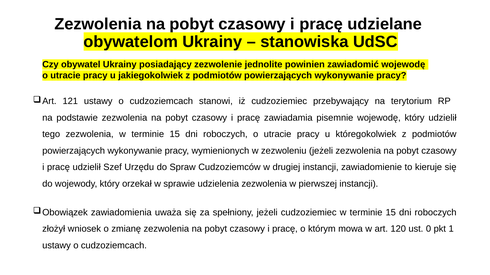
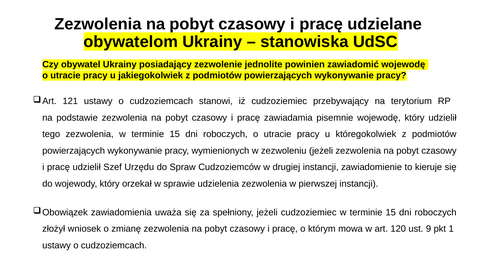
0: 0 -> 9
